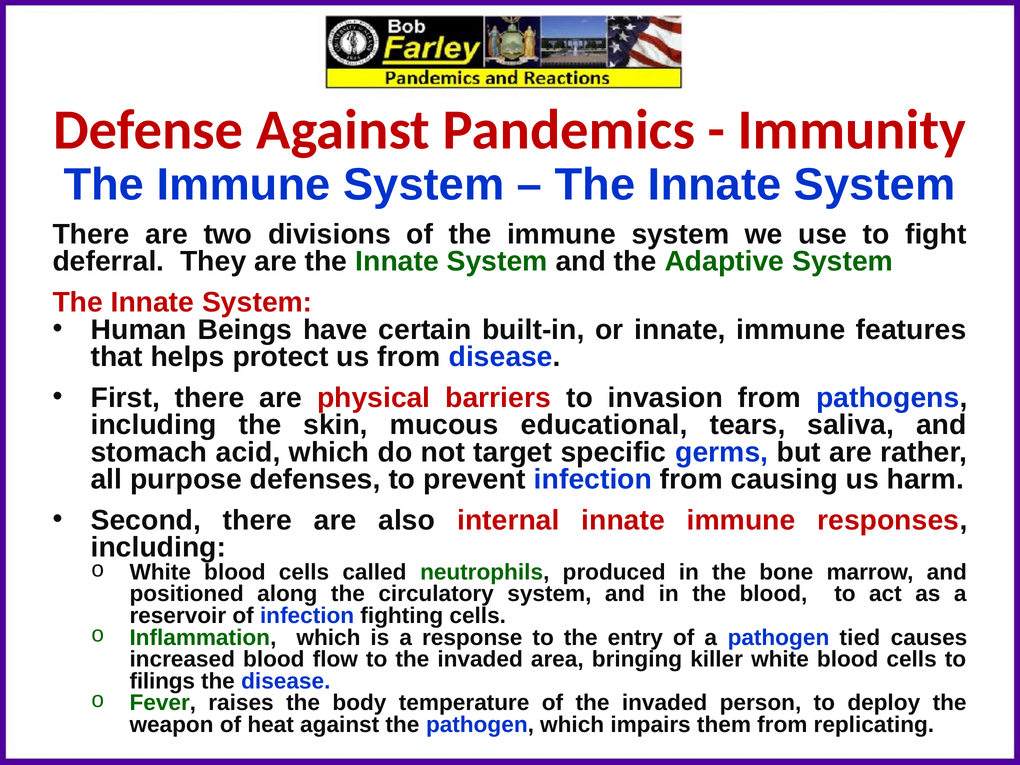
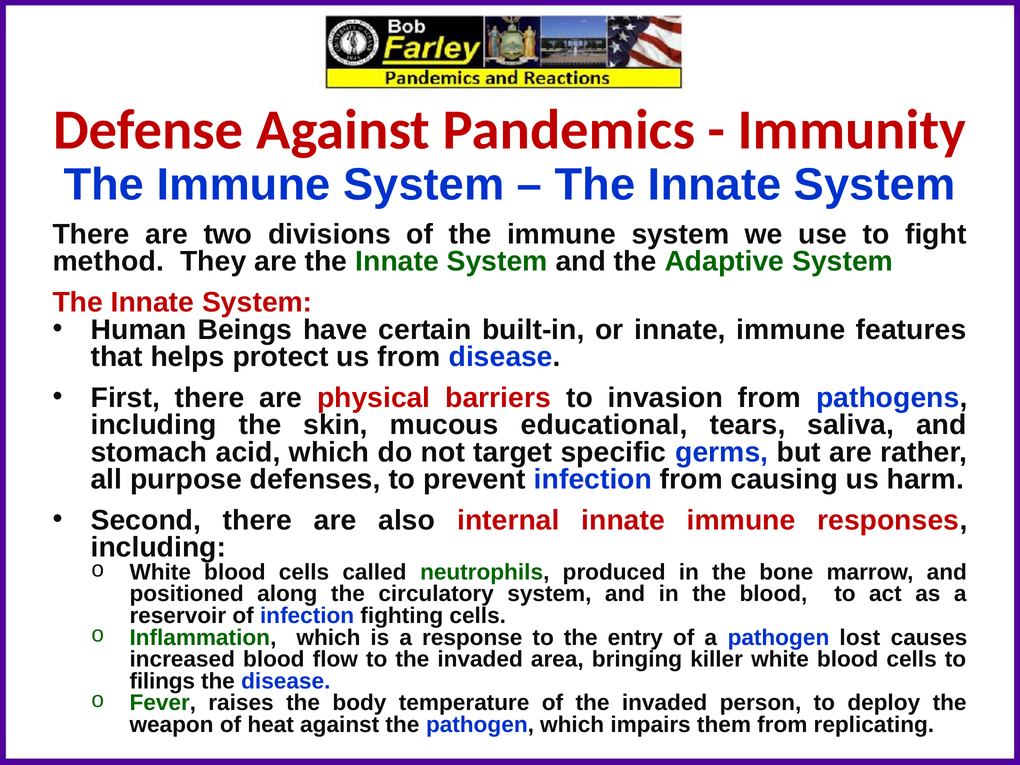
deferral: deferral -> method
tied: tied -> lost
